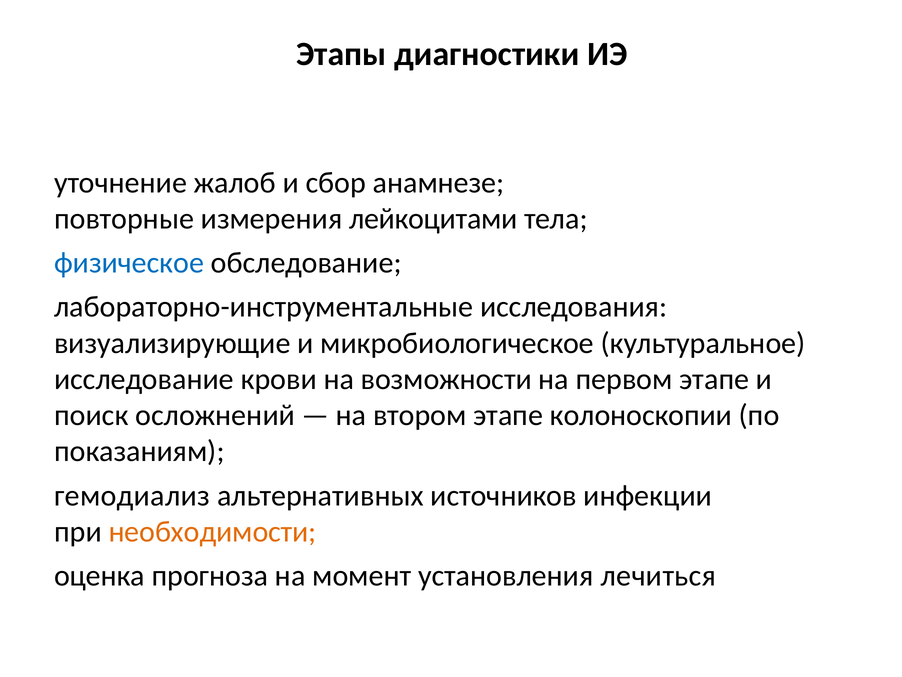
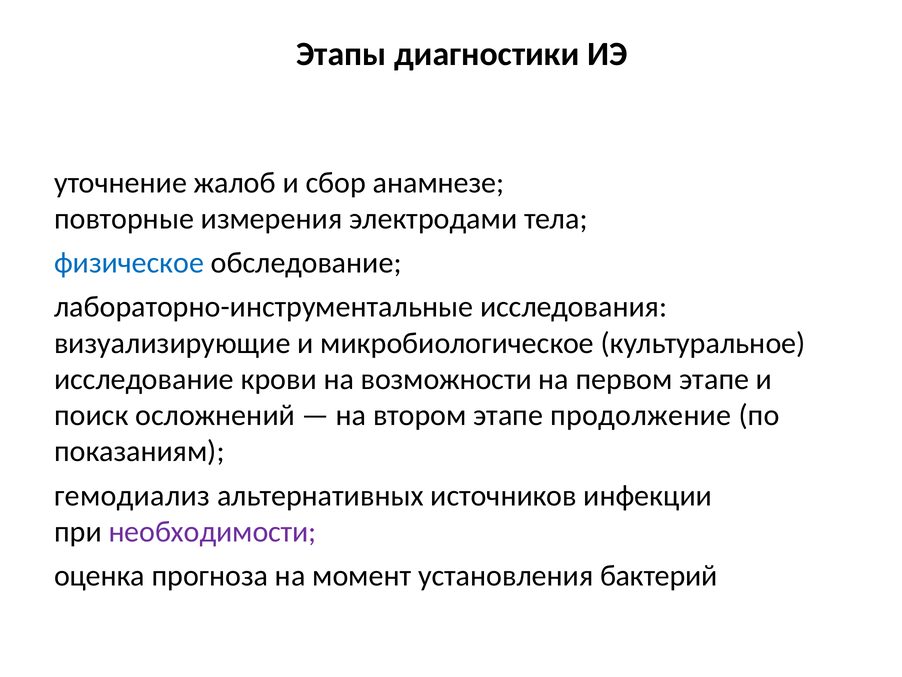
лейкоцитами: лейкоцитами -> электродами
колоноскопии: колоноскопии -> продолжение
необходимости colour: orange -> purple
лечиться: лечиться -> бактерий
